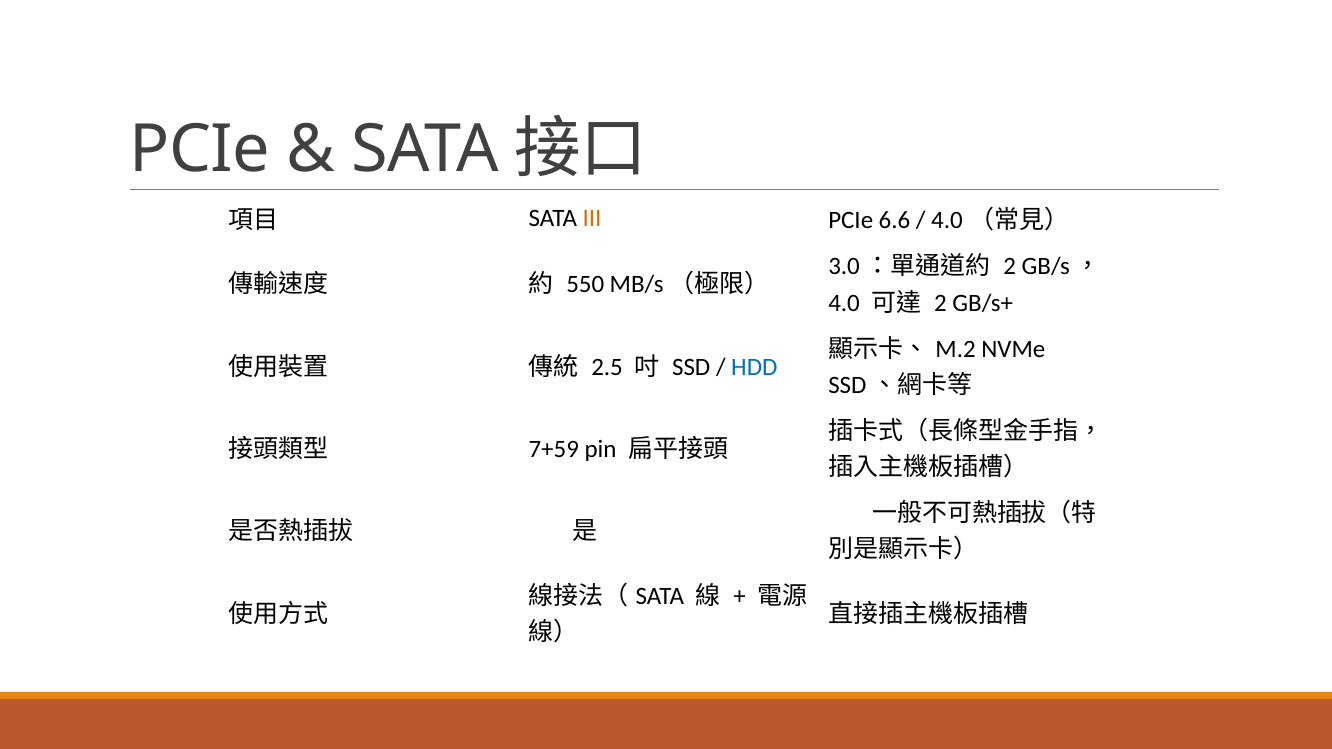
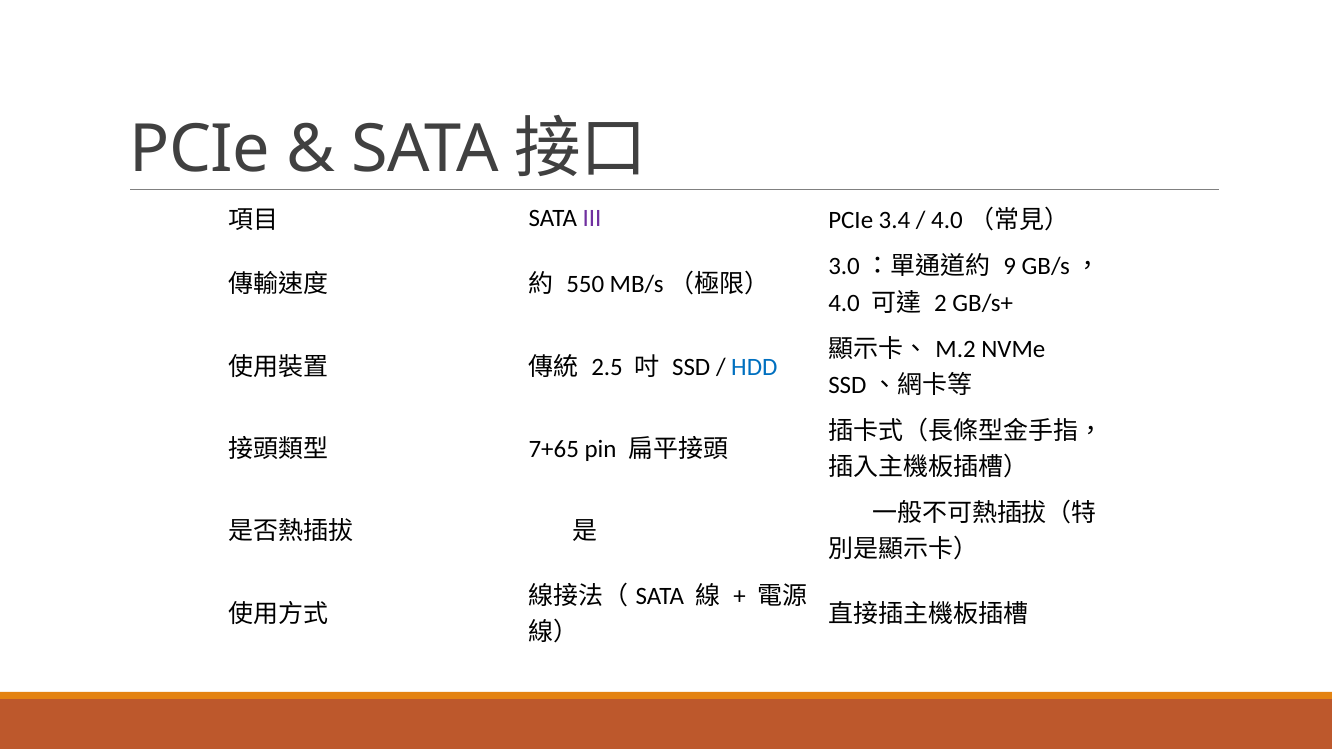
III colour: orange -> purple
6.6: 6.6 -> 3.4
2 at (1010, 267): 2 -> 9
7+59: 7+59 -> 7+65
